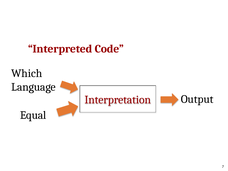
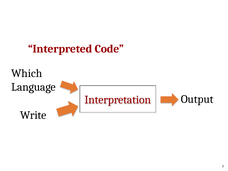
Equal: Equal -> Write
